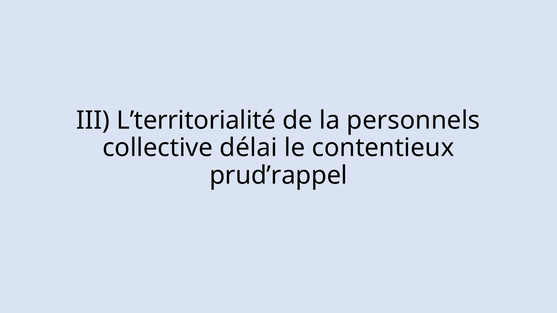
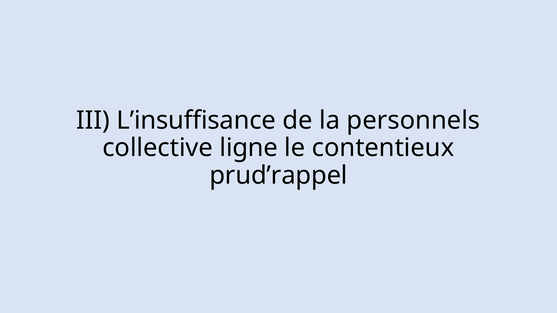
L’territorialité: L’territorialité -> L’insuffisance
délai: délai -> ligne
